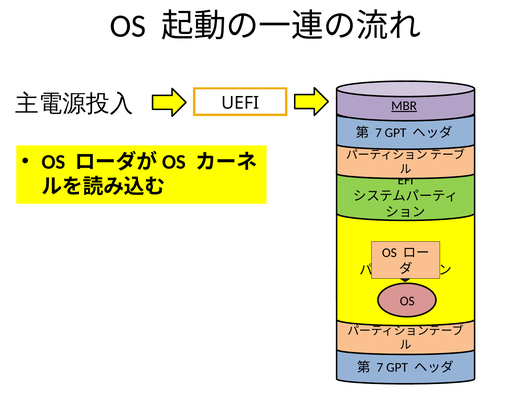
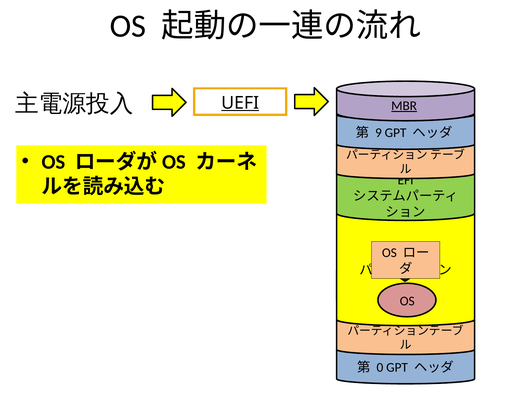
UEFI underline: none -> present
7 at (378, 133): 7 -> 9
7 at (380, 367): 7 -> 0
